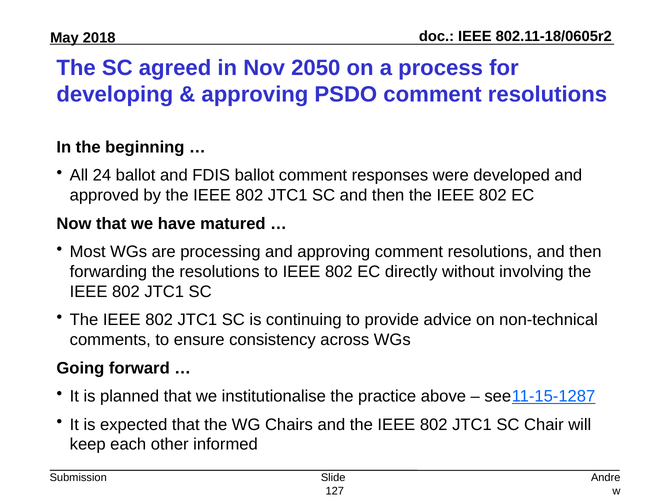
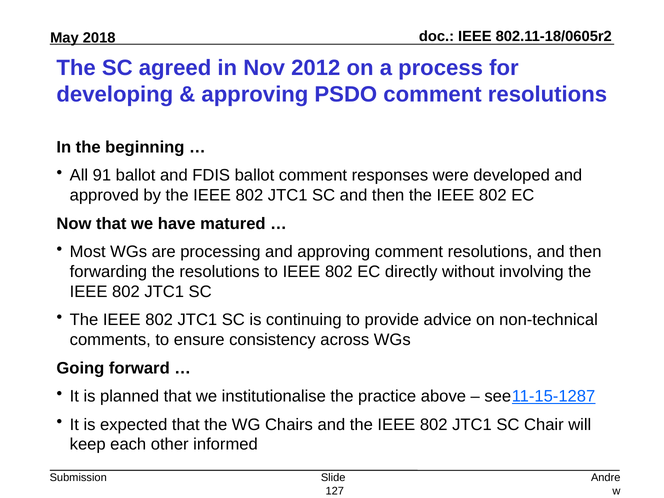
2050: 2050 -> 2012
24: 24 -> 91
